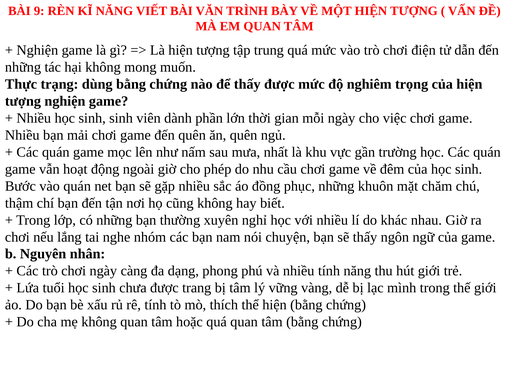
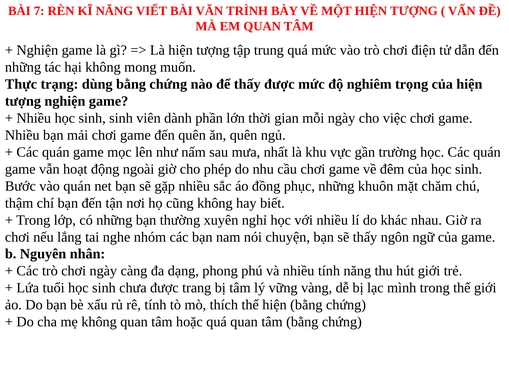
9: 9 -> 7
